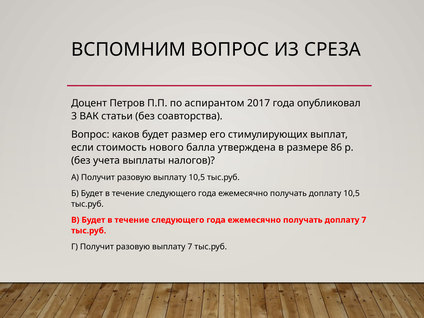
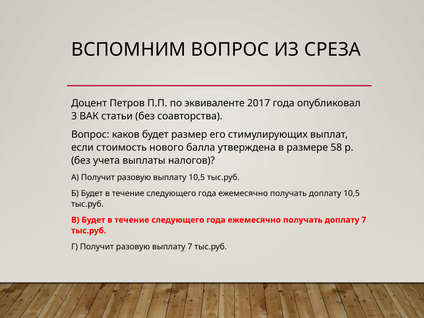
аспирантом: аспирантом -> эквиваленте
86: 86 -> 58
